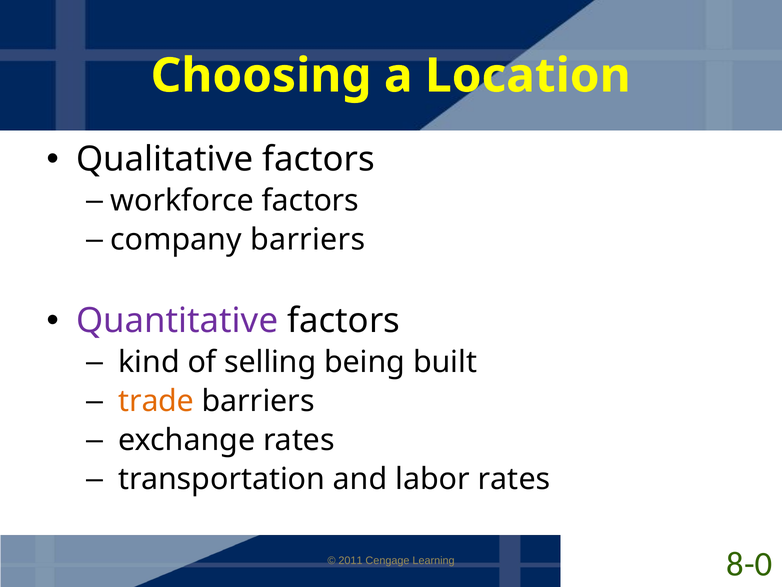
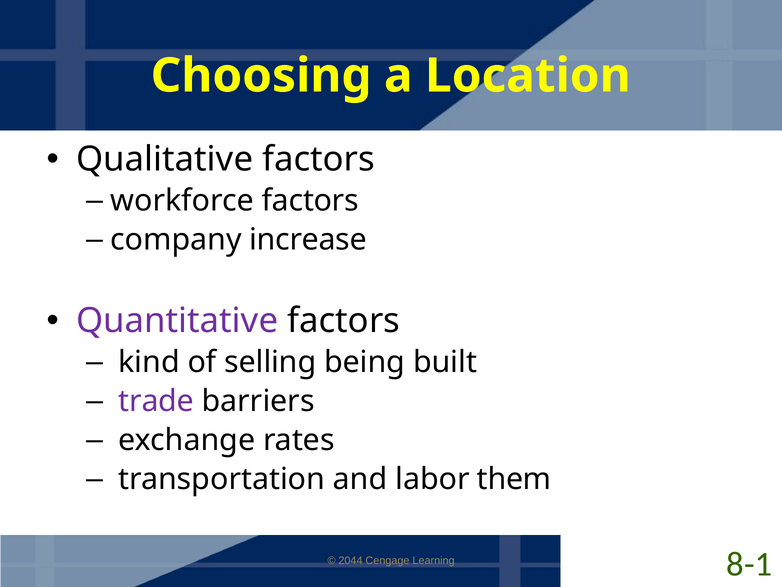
company barriers: barriers -> increase
trade colour: orange -> purple
labor rates: rates -> them
2011: 2011 -> 2044
8-0: 8-0 -> 8-1
